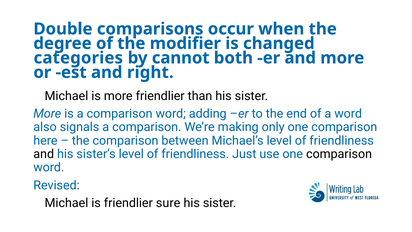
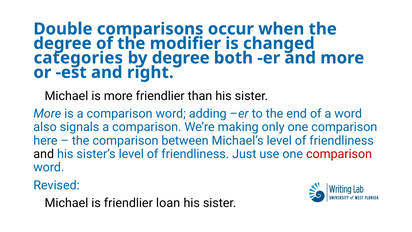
by cannot: cannot -> degree
comparison at (339, 154) colour: black -> red
sure: sure -> loan
